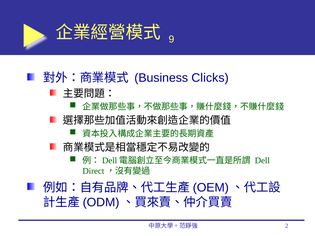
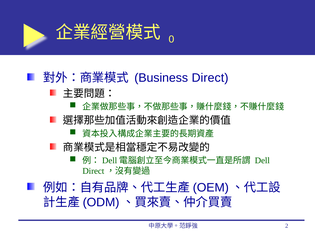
9: 9 -> 0
Clicks: Clicks -> Direct
